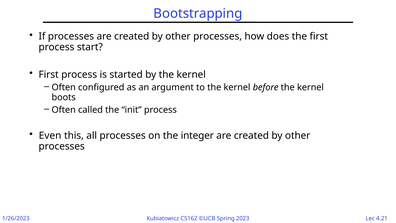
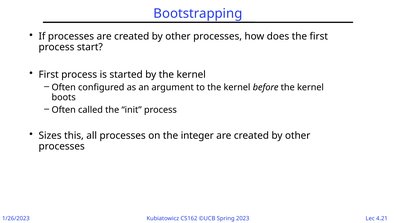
Even: Even -> Sizes
